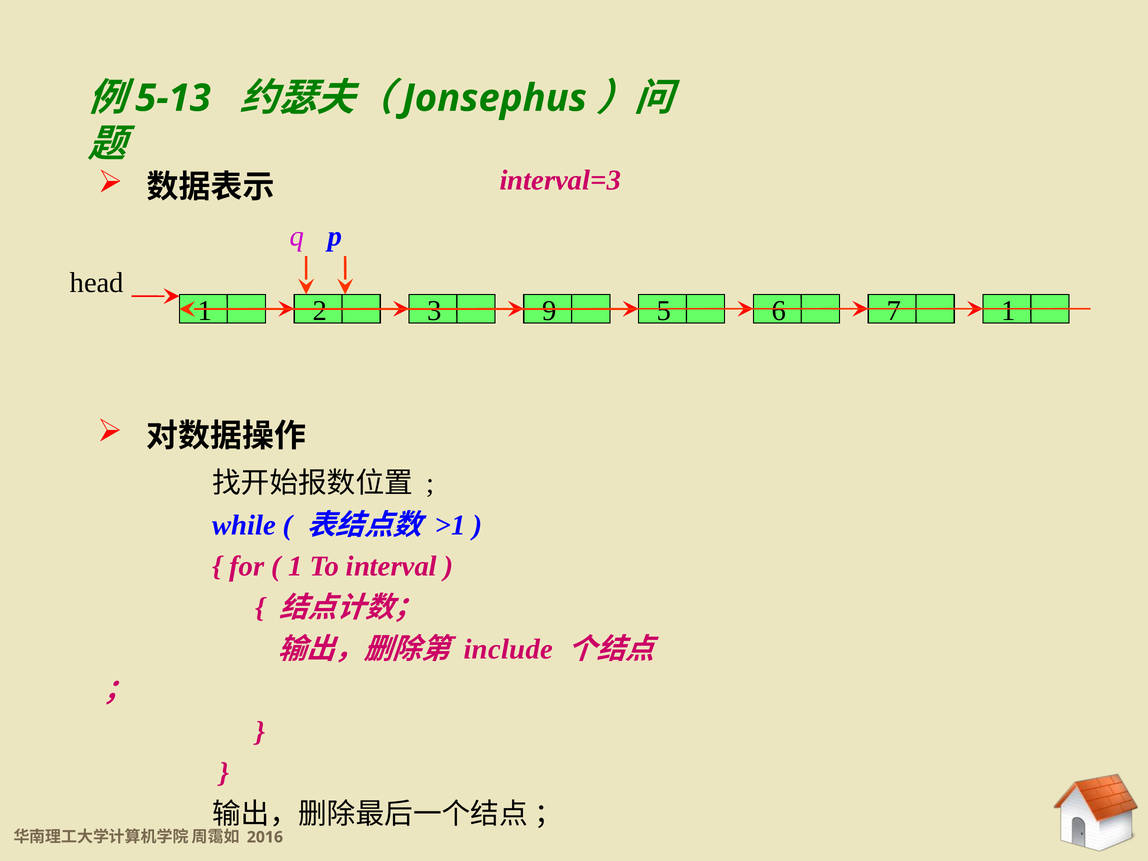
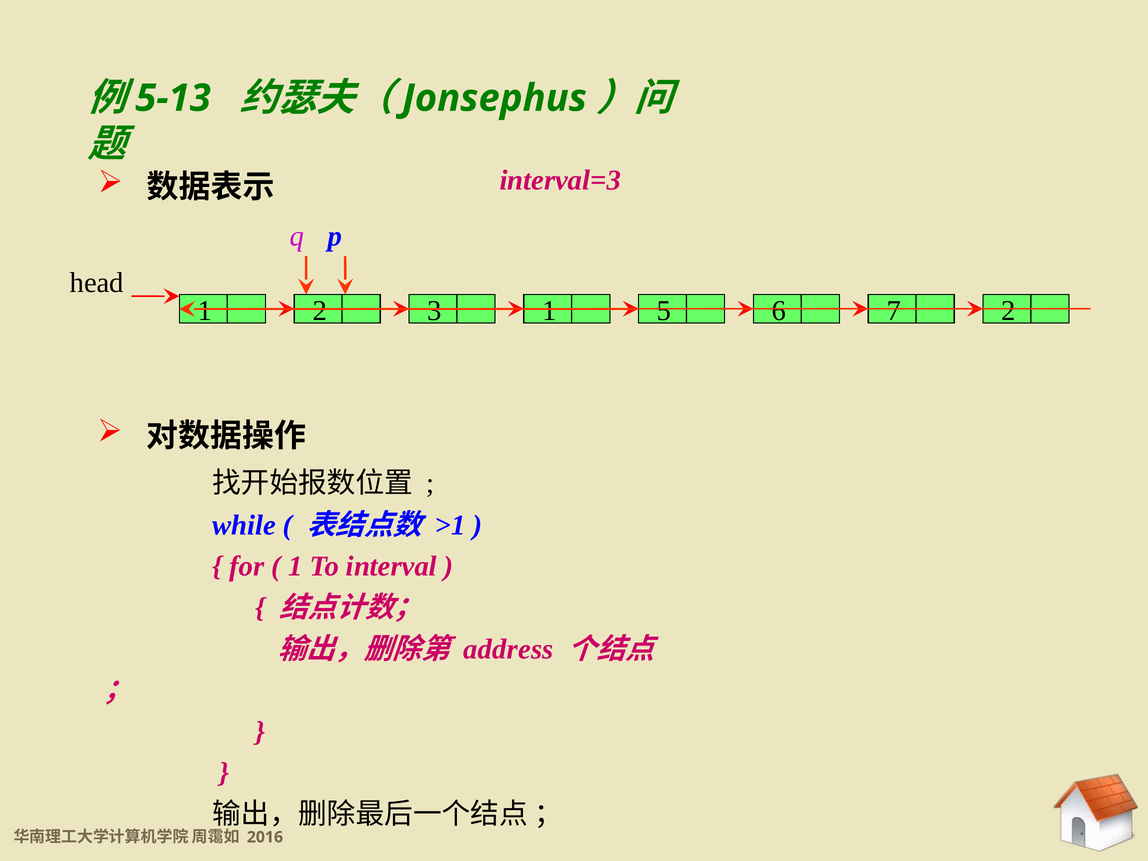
3 9: 9 -> 1
7 1: 1 -> 2
include: include -> address
